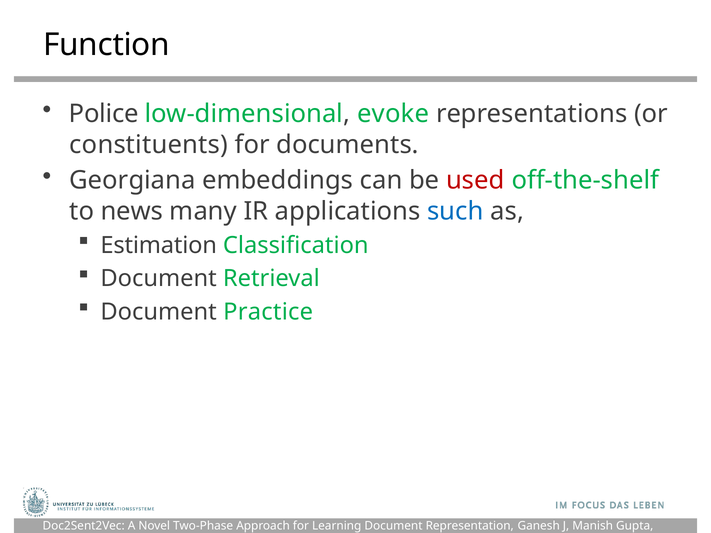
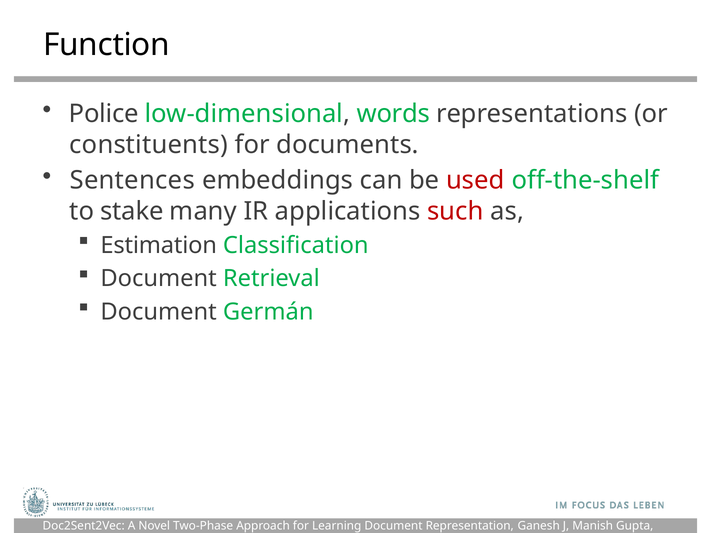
evoke: evoke -> words
Georgiana: Georgiana -> Sentences
news: news -> stake
such colour: blue -> red
Practice: Practice -> Germán
